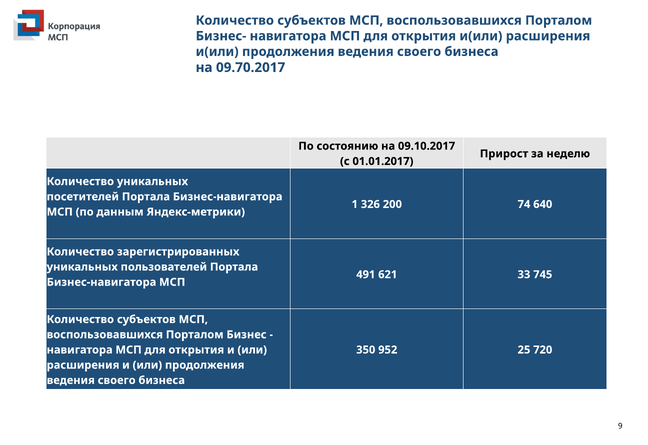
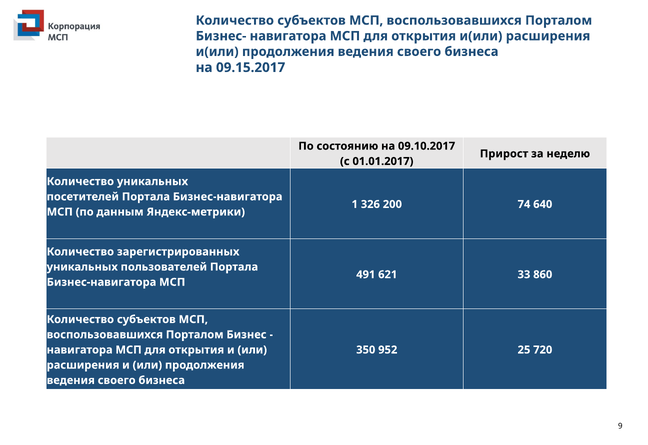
09.70.2017: 09.70.2017 -> 09.15.2017
745: 745 -> 860
